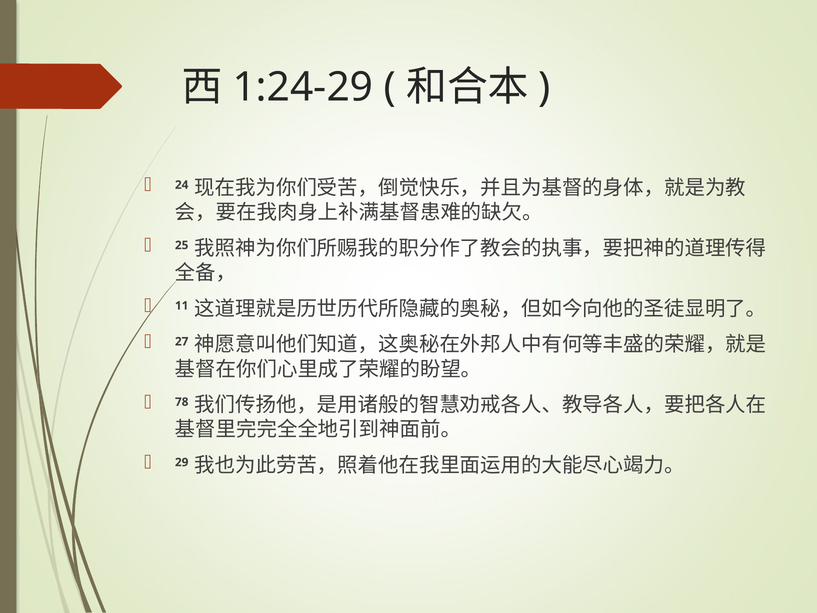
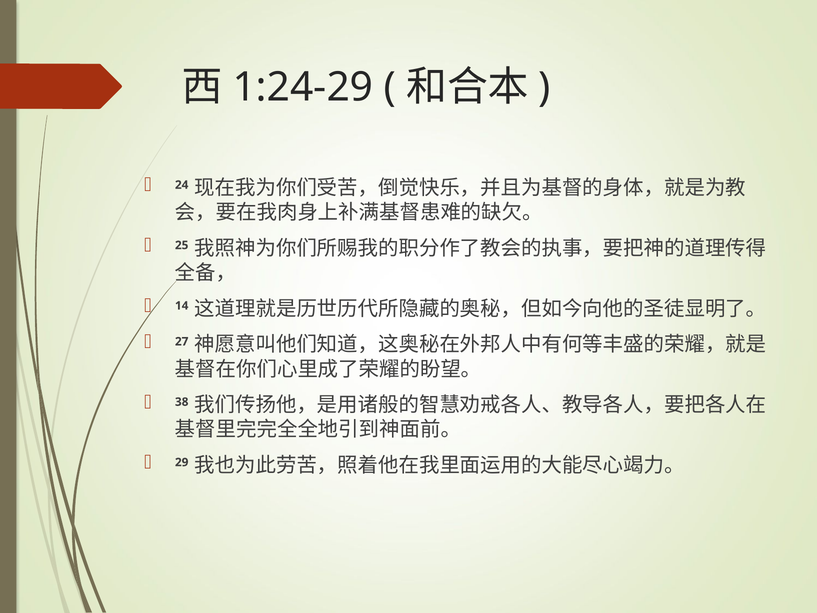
11: 11 -> 14
78: 78 -> 38
